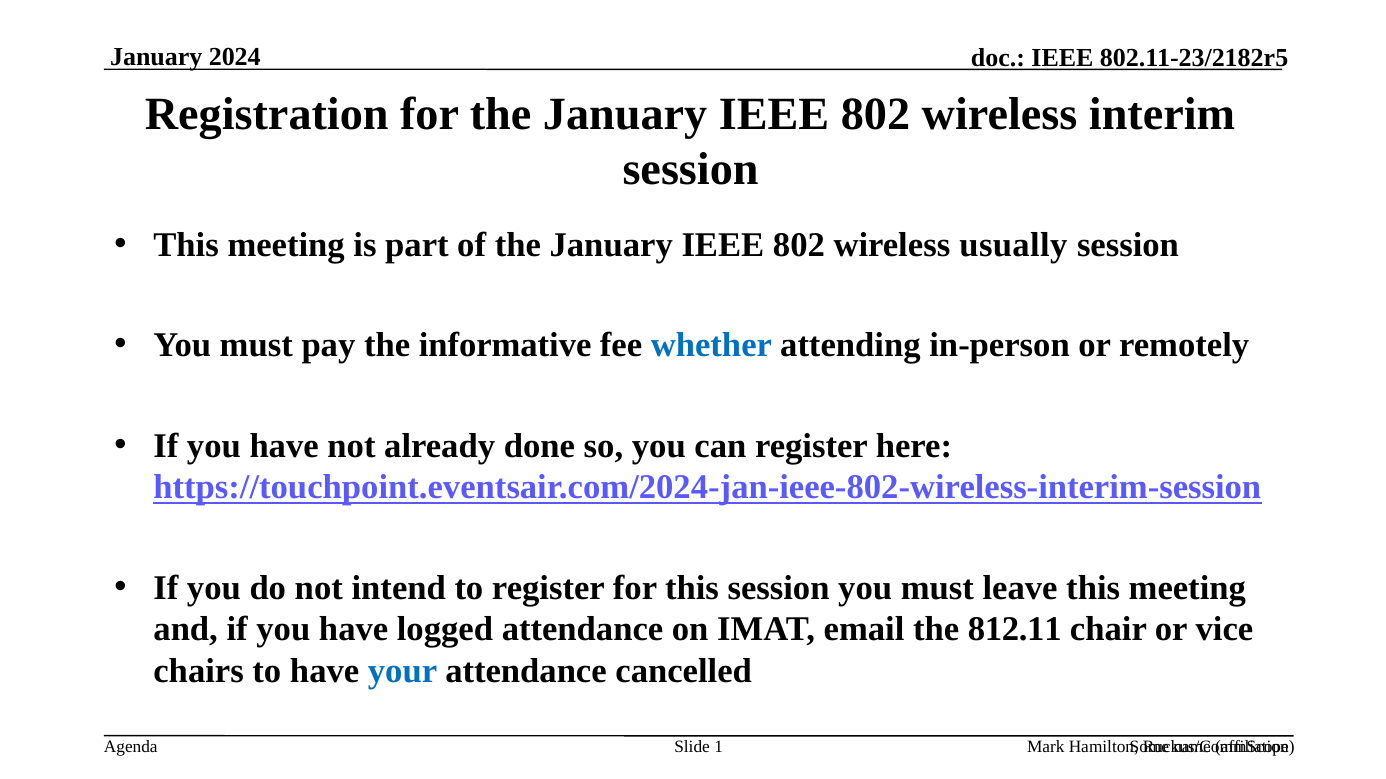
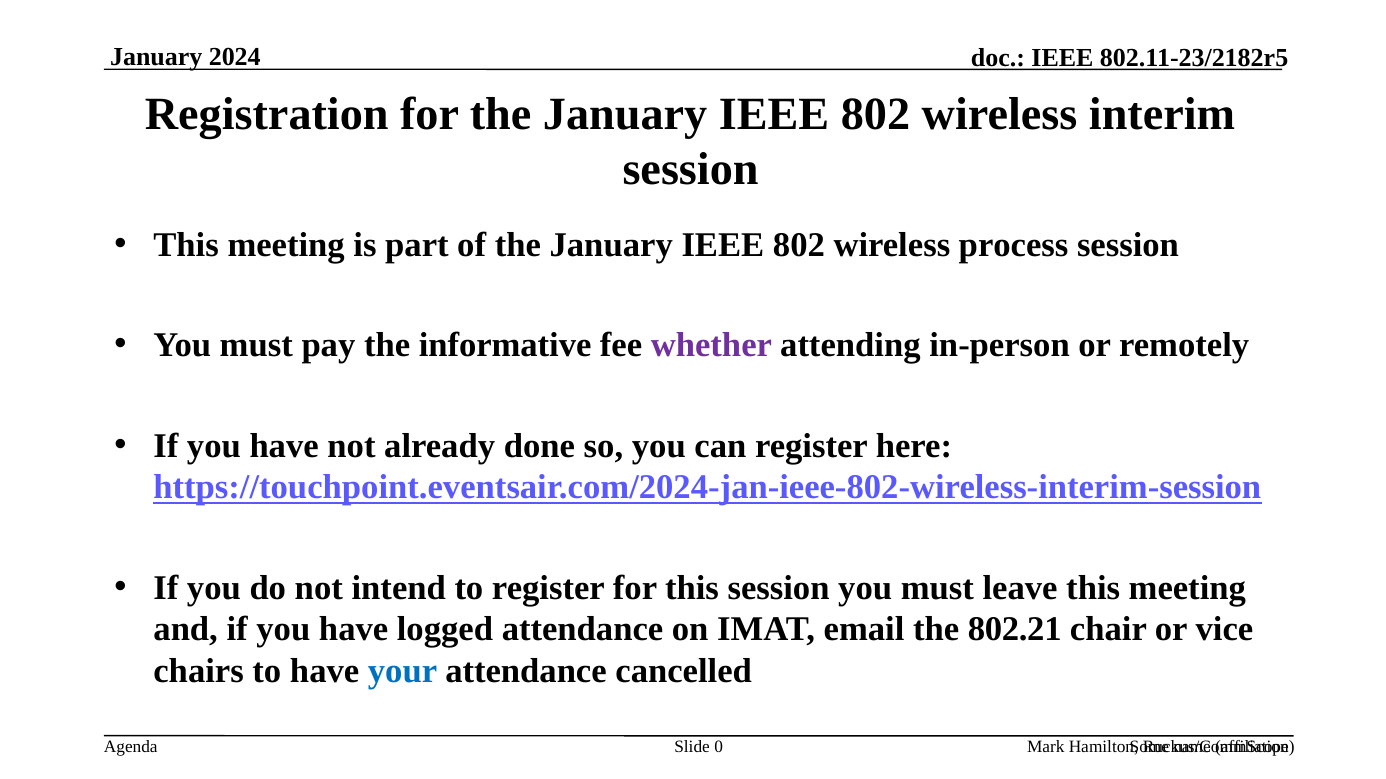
usually: usually -> process
whether colour: blue -> purple
812.11: 812.11 -> 802.21
1: 1 -> 0
